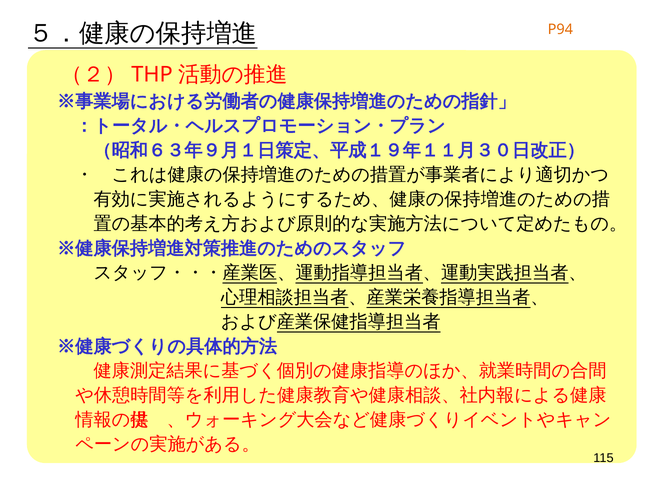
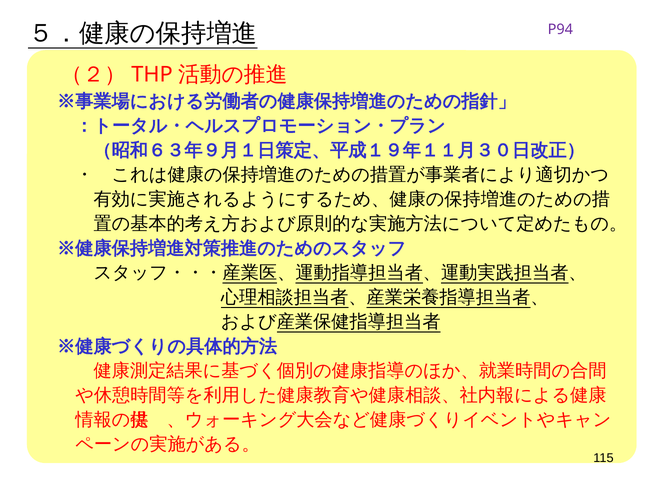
P94 colour: orange -> purple
